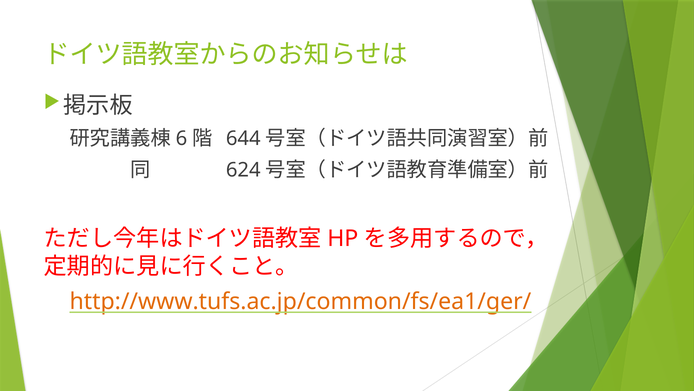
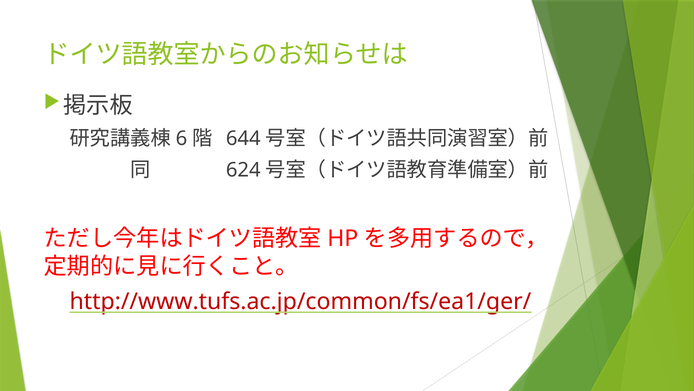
http://www.tufs.ac.jp/common/fs/ea1/ger/ colour: orange -> red
